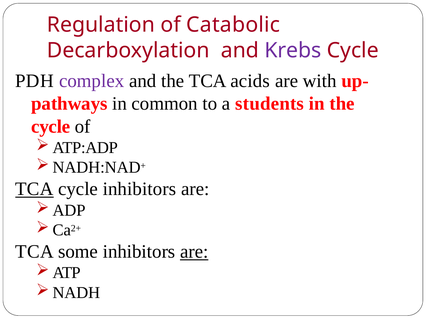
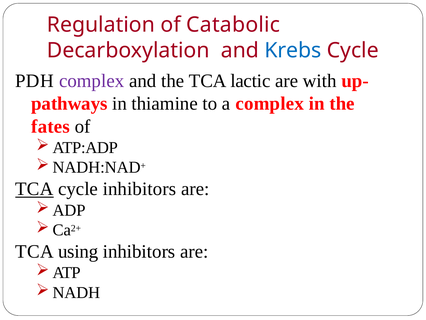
Krebs colour: purple -> blue
acids: acids -> lactic
common: common -> thiamine
a students: students -> complex
cycle at (51, 126): cycle -> fates
some: some -> using
are at (194, 251) underline: present -> none
